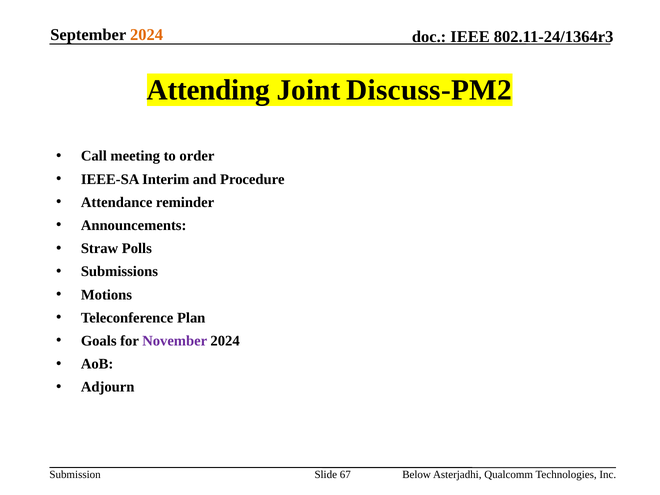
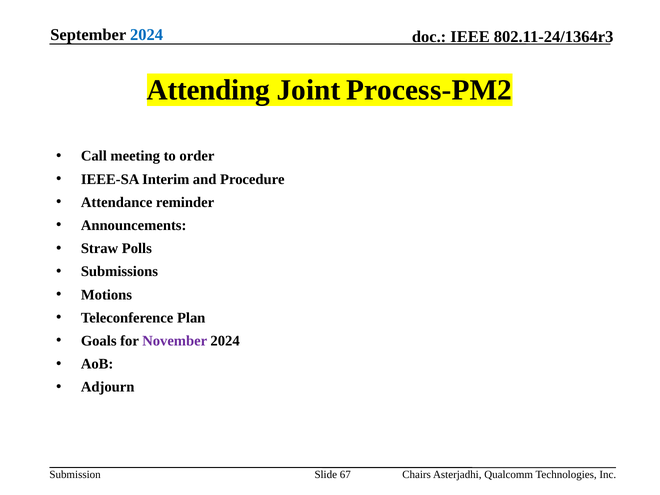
2024 at (147, 35) colour: orange -> blue
Discuss-PM2: Discuss-PM2 -> Process-PM2
Below: Below -> Chairs
